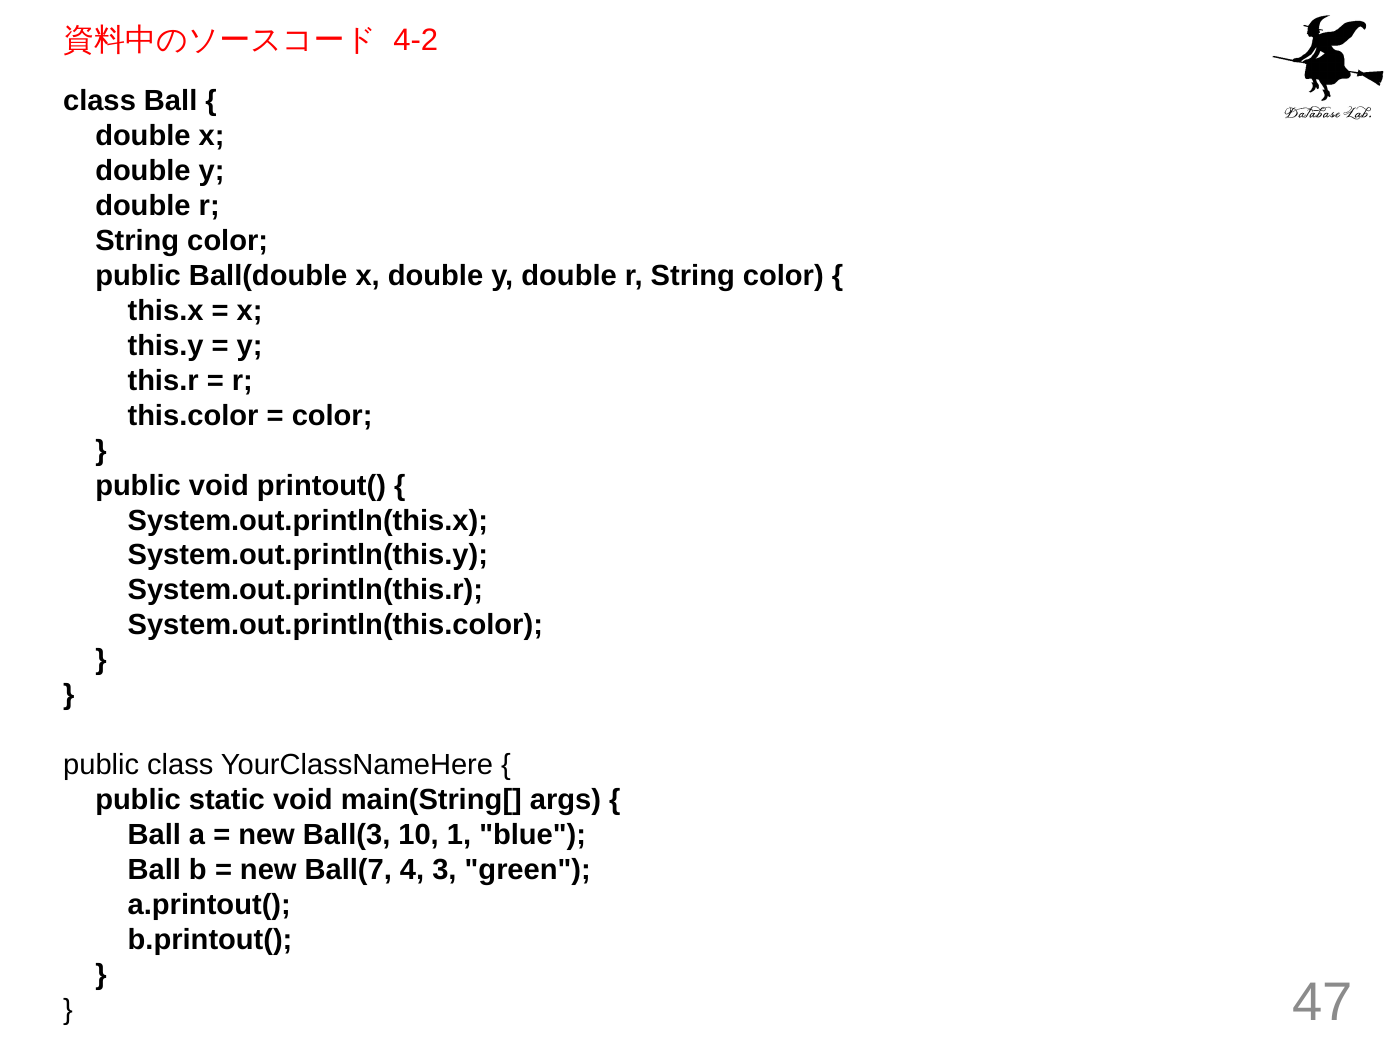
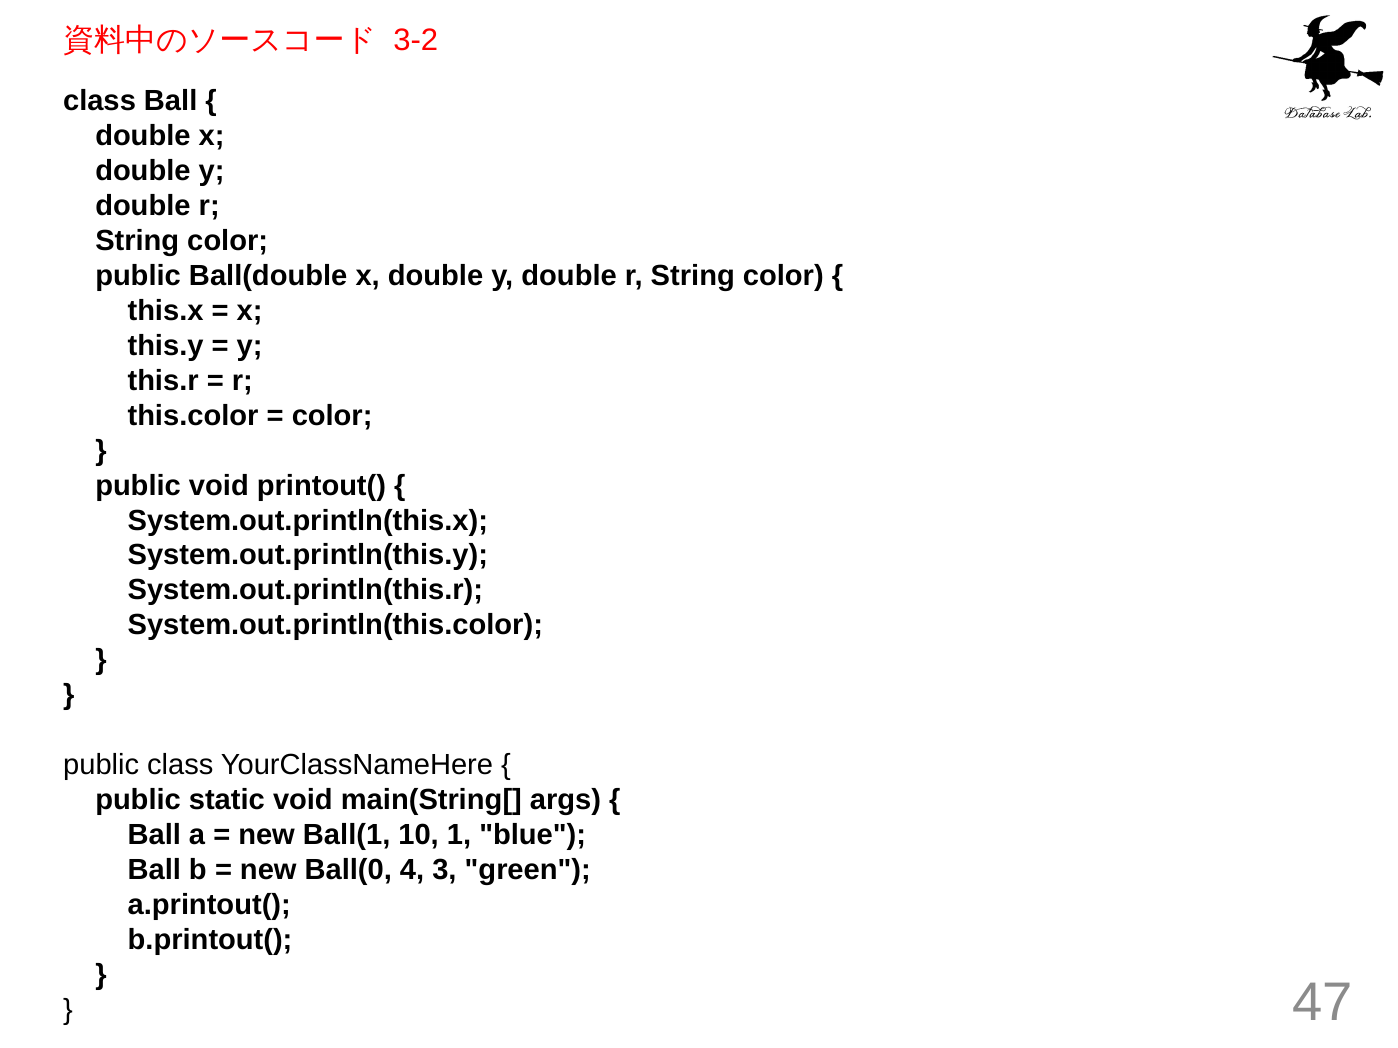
4-2: 4-2 -> 3-2
Ball(3: Ball(3 -> Ball(1
Ball(7: Ball(7 -> Ball(0
